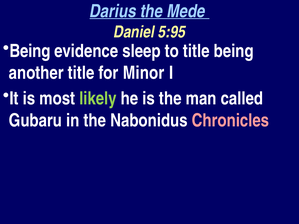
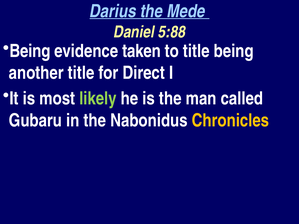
5:95: 5:95 -> 5:88
sleep: sleep -> taken
Minor: Minor -> Direct
Chronicles colour: pink -> yellow
